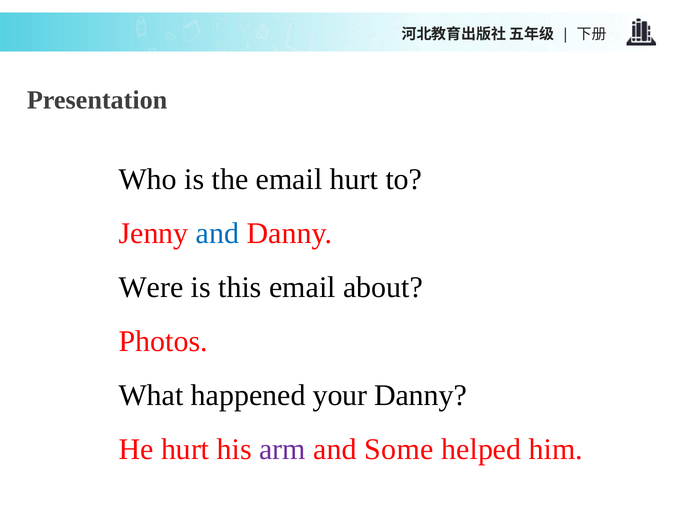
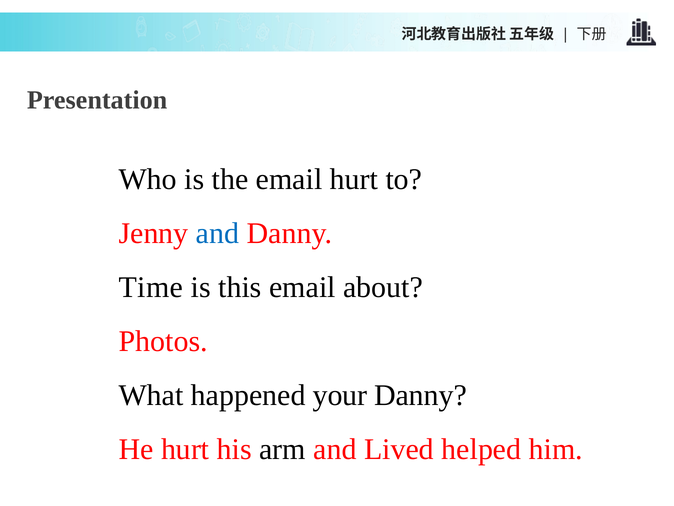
Were: Were -> Time
arm colour: purple -> black
Some: Some -> Lived
